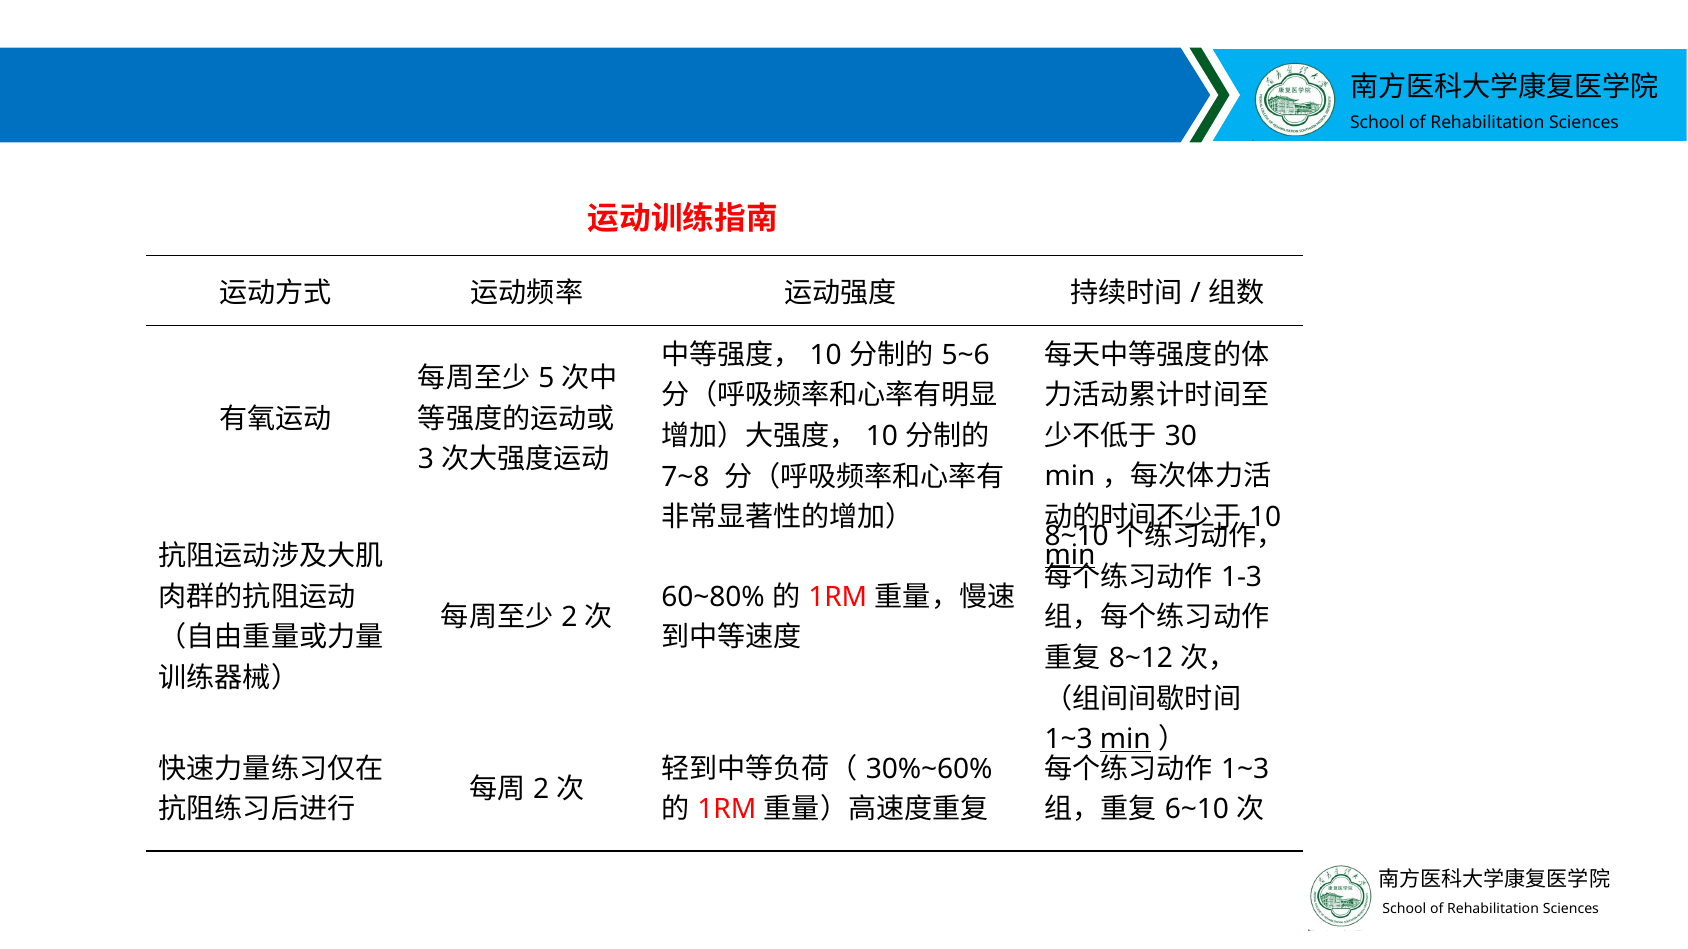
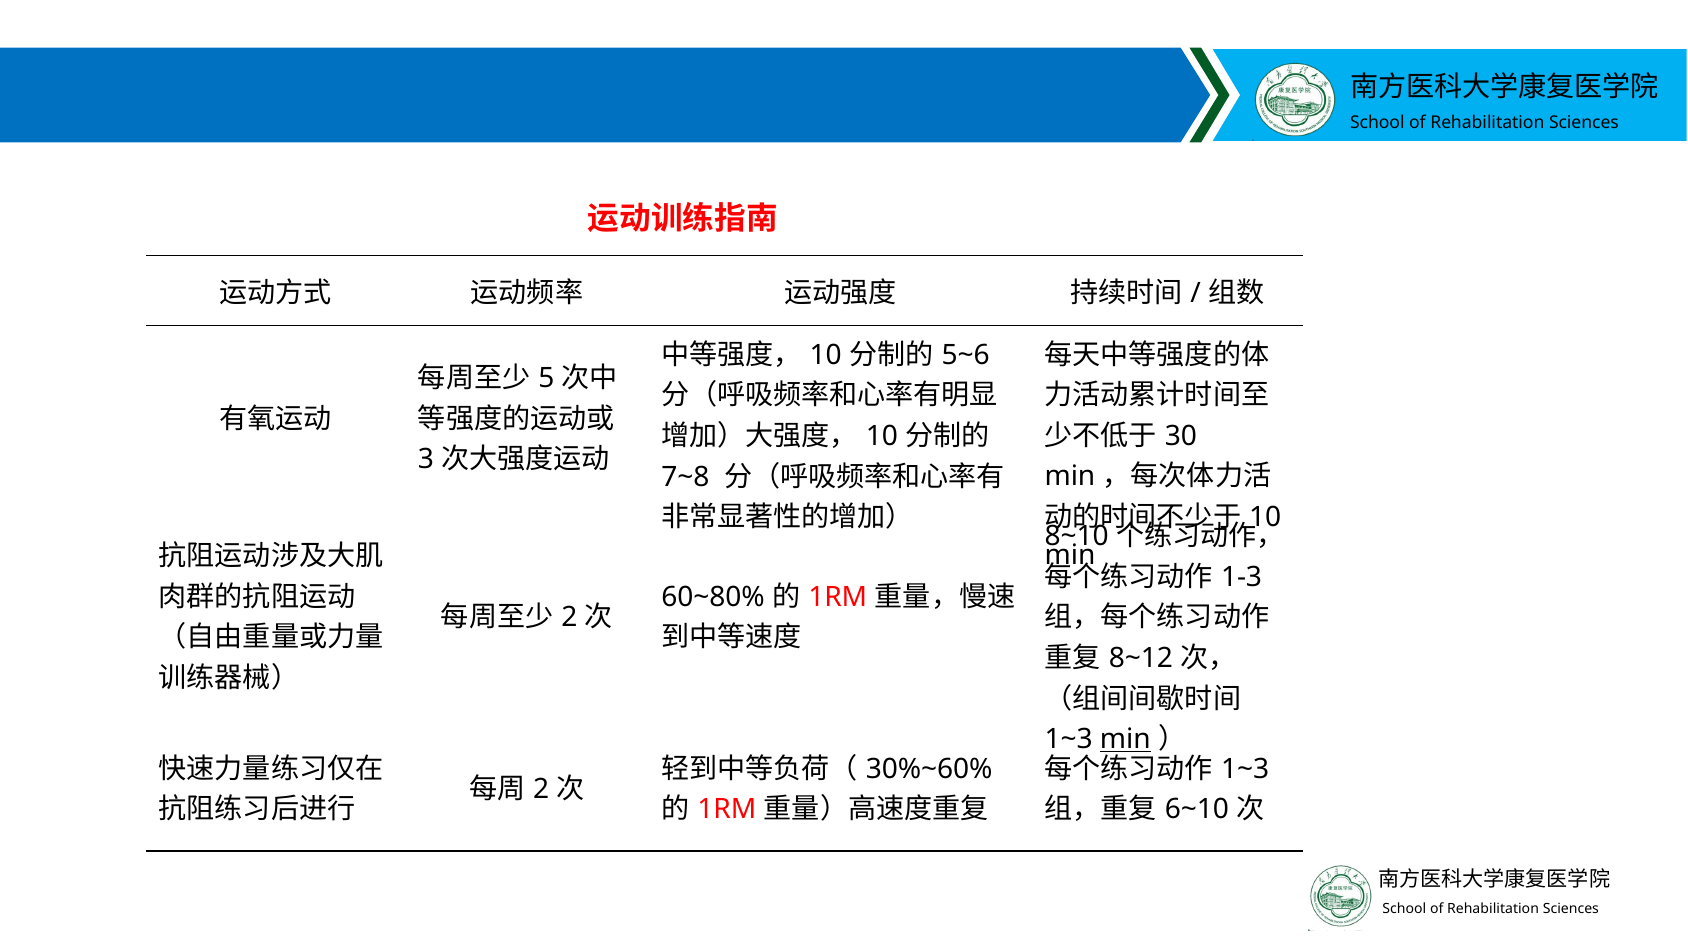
min at (1070, 556) underline: present -> none
